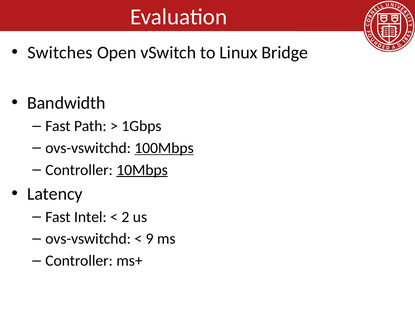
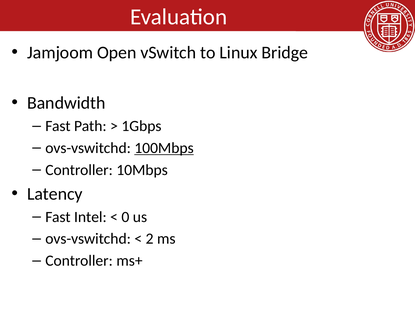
Switches: Switches -> Jamjoom
10Mbps underline: present -> none
2: 2 -> 0
9: 9 -> 2
